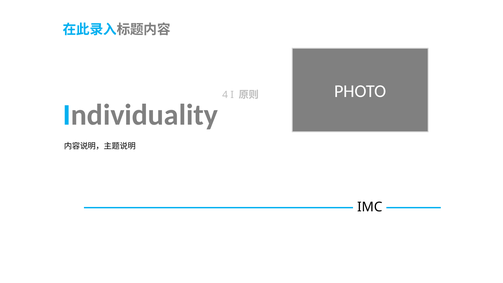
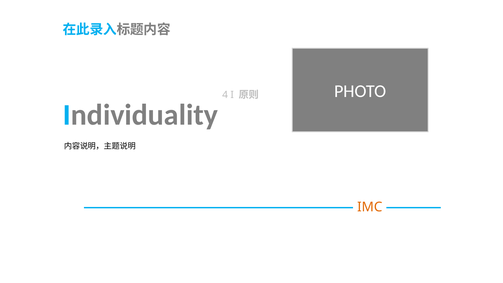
IMC colour: black -> orange
